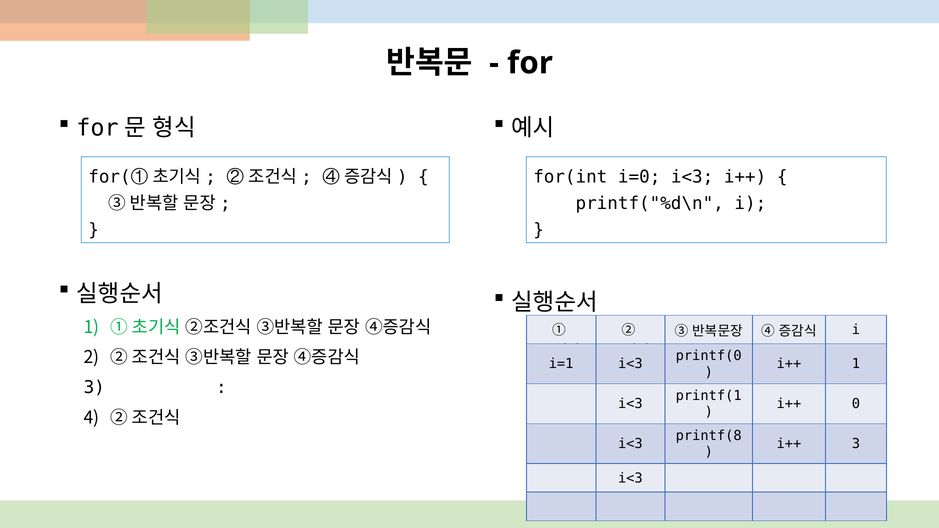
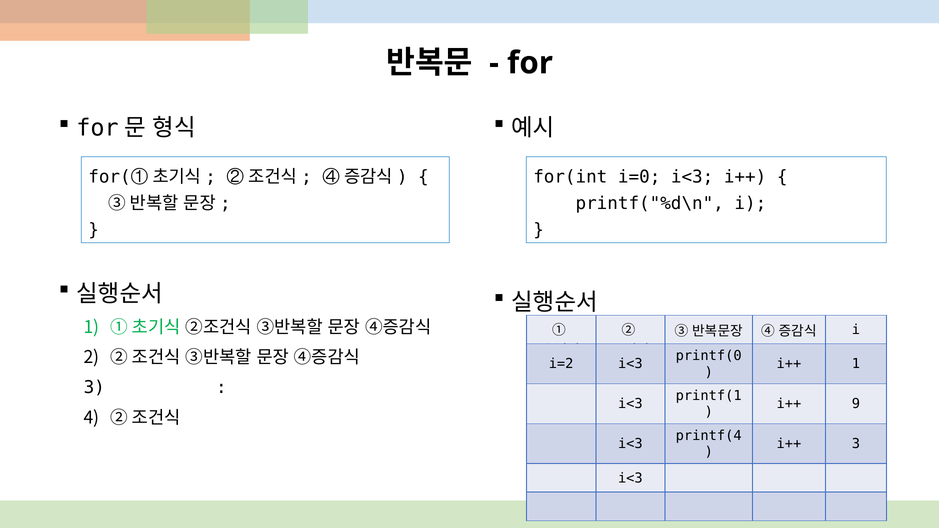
i=1: i=1 -> i=2
0: 0 -> 9
printf(8: printf(8 -> printf(4
